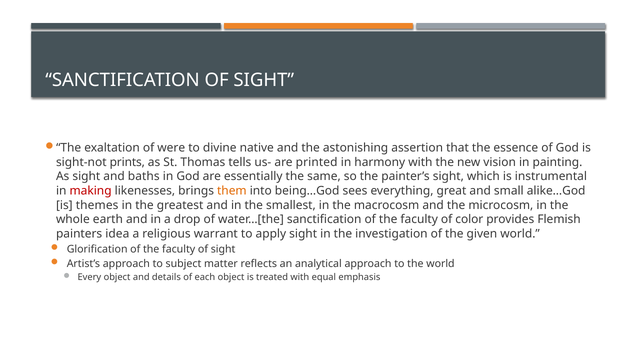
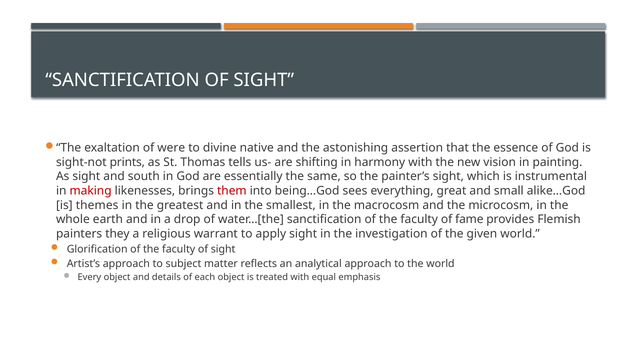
printed: printed -> shifting
baths: baths -> south
them colour: orange -> red
color: color -> fame
idea: idea -> they
